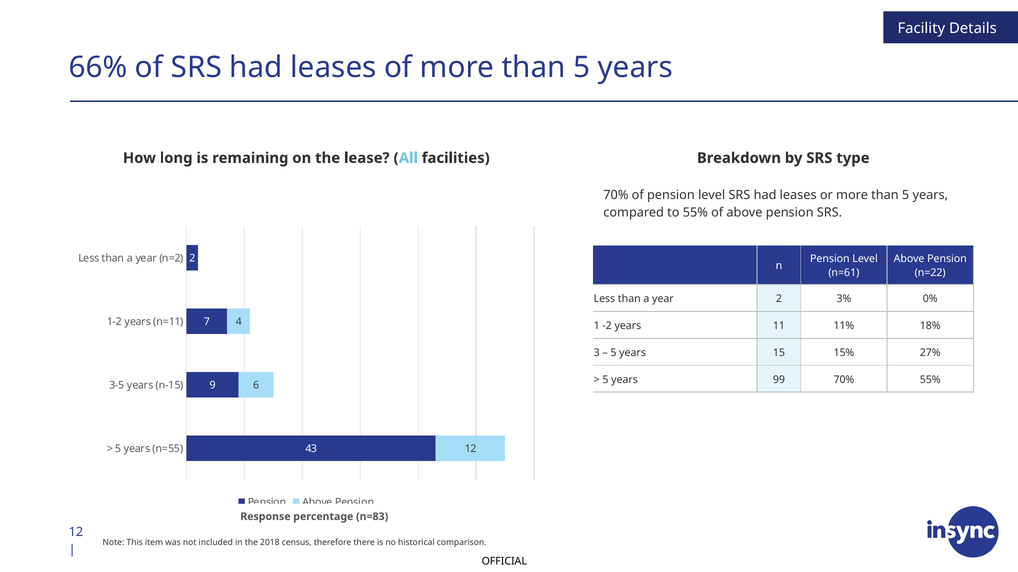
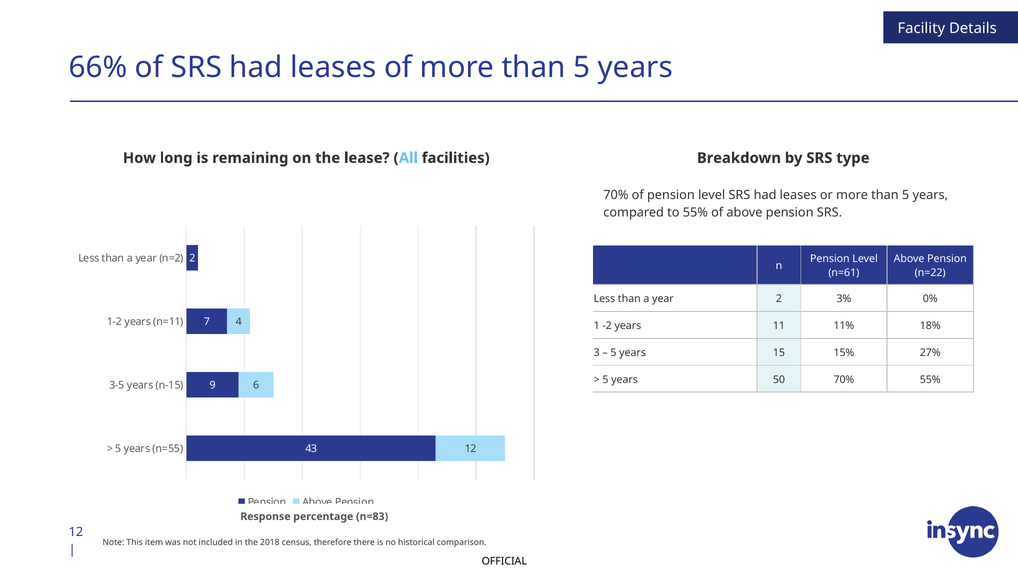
99: 99 -> 50
